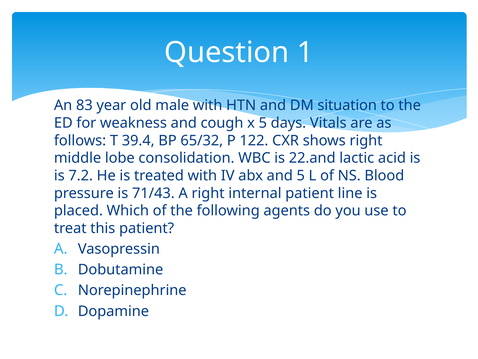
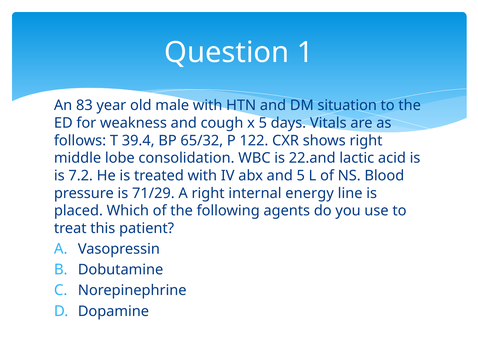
71/43: 71/43 -> 71/29
internal patient: patient -> energy
